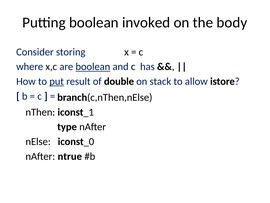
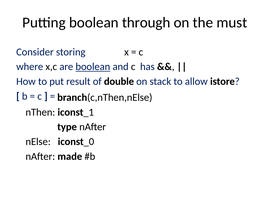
invoked: invoked -> through
body: body -> must
put underline: present -> none
ntrue: ntrue -> made
